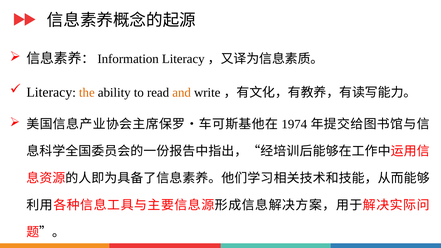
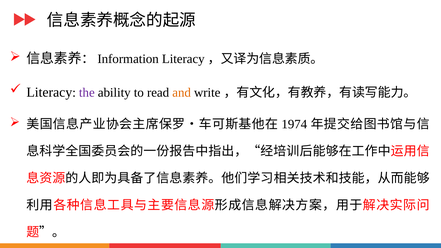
the colour: orange -> purple
